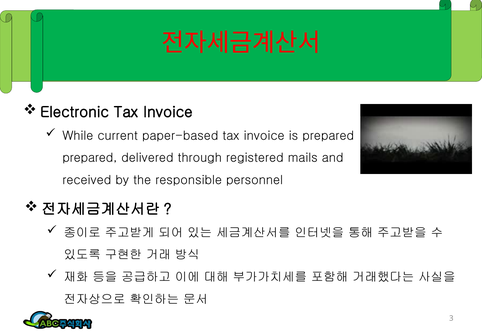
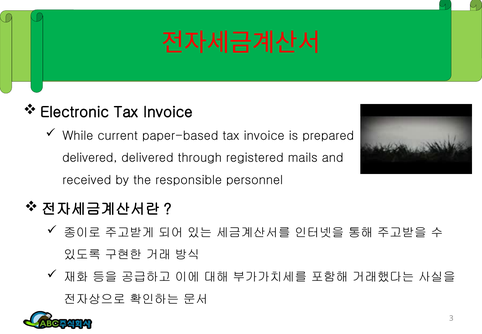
prepared at (90, 158): prepared -> delivered
